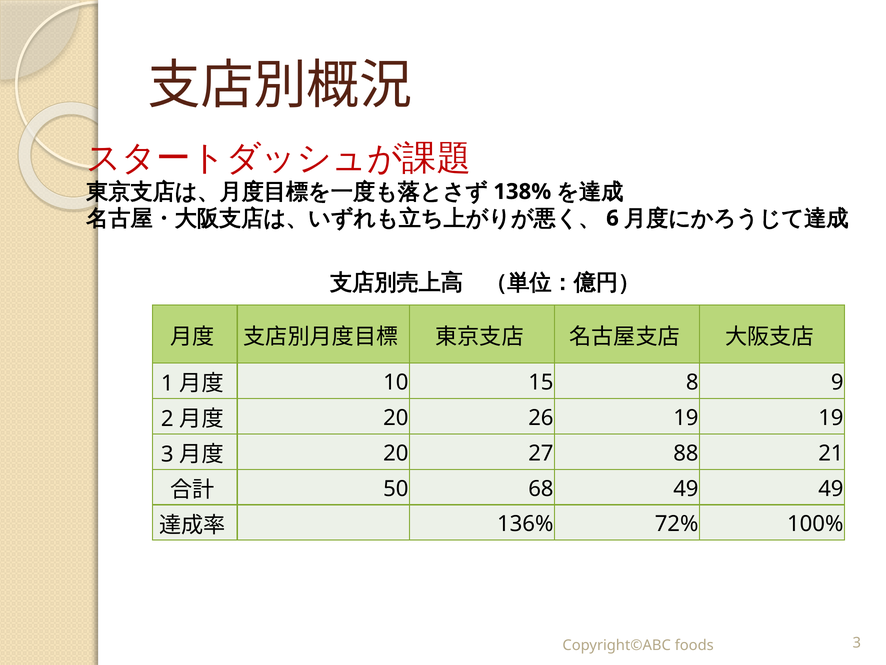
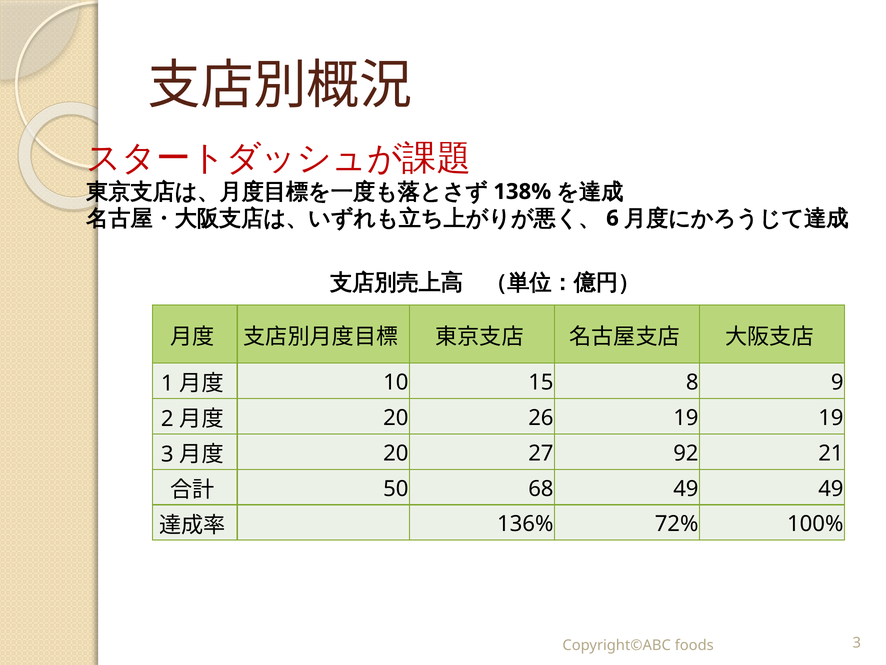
88: 88 -> 92
